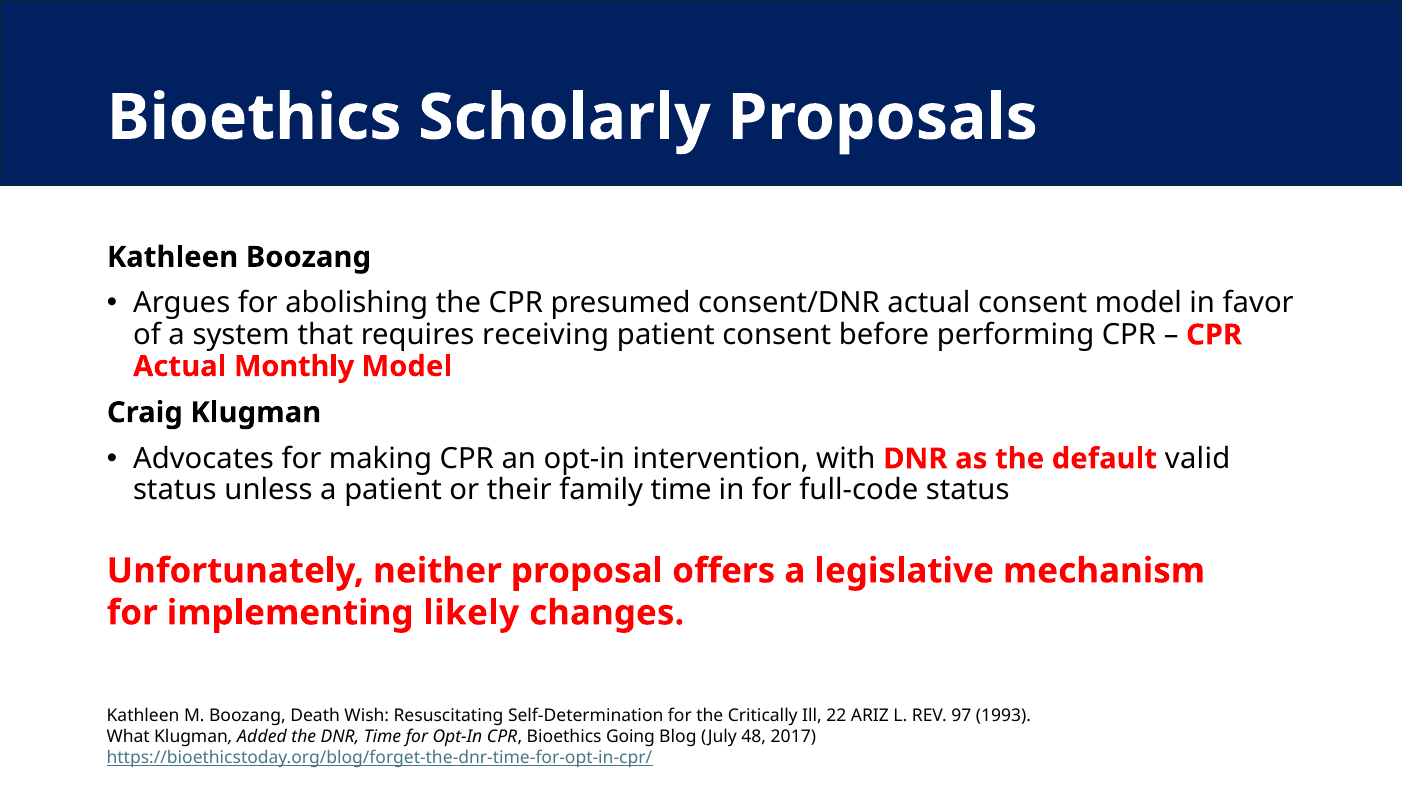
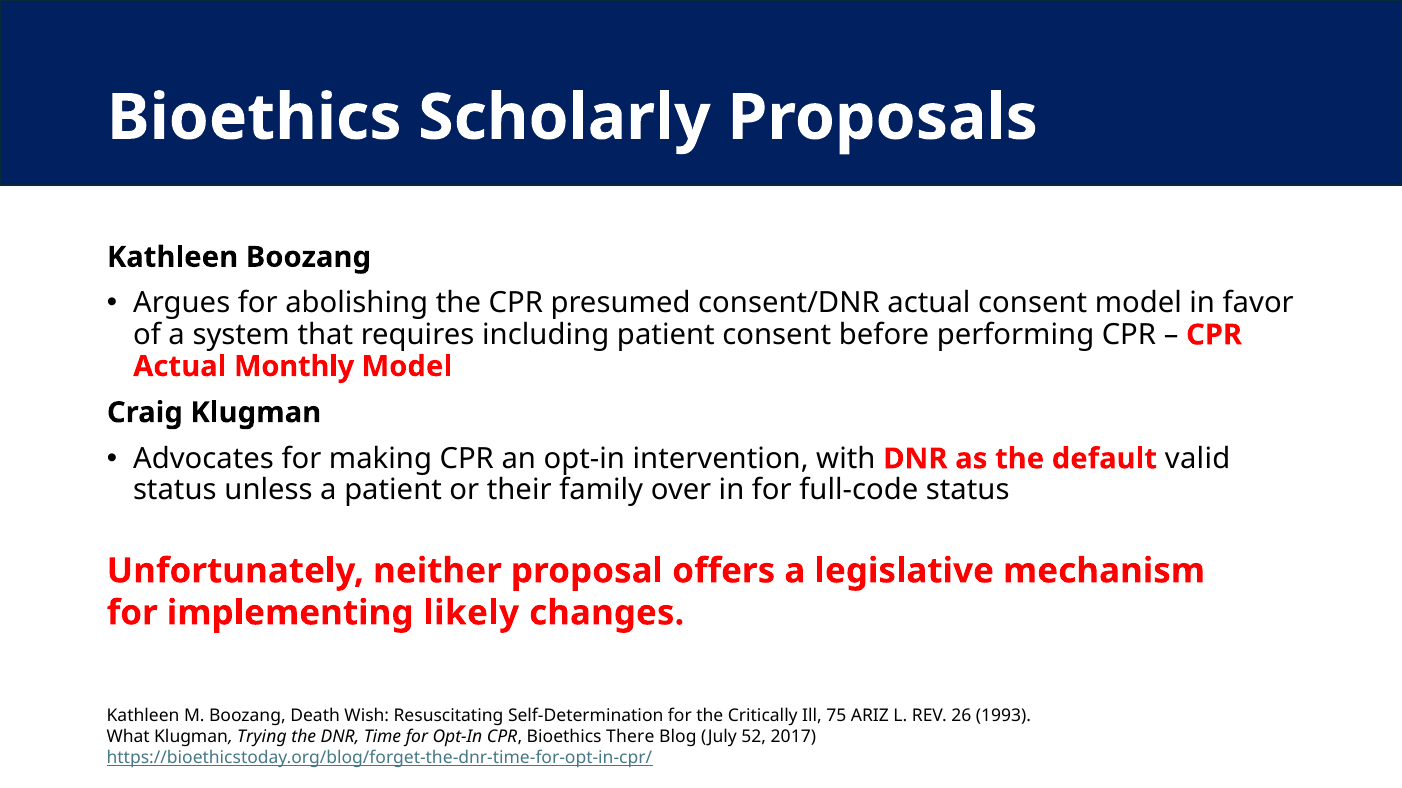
receiving: receiving -> including
family time: time -> over
22: 22 -> 75
97: 97 -> 26
Added: Added -> Trying
Going: Going -> There
48: 48 -> 52
